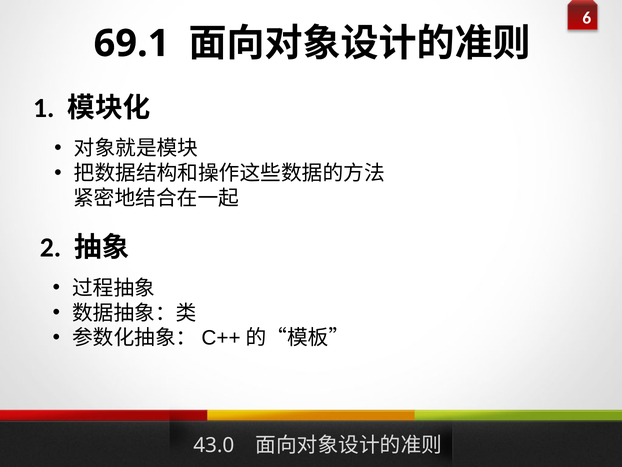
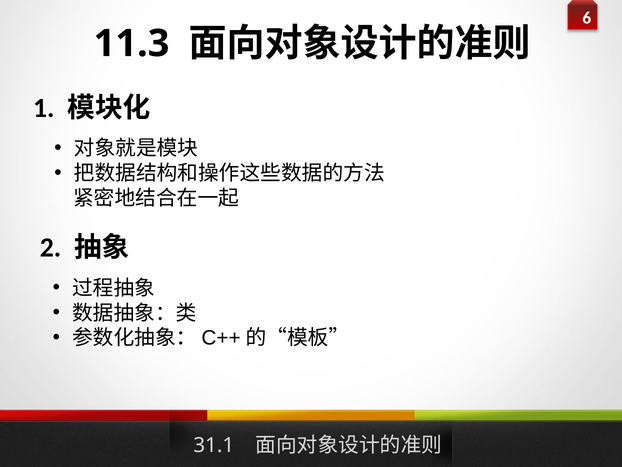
69.1: 69.1 -> 11.3
43.0: 43.0 -> 31.1
